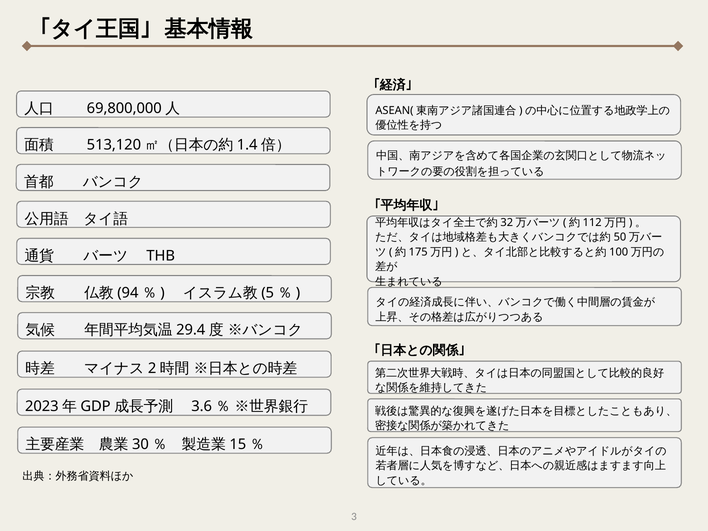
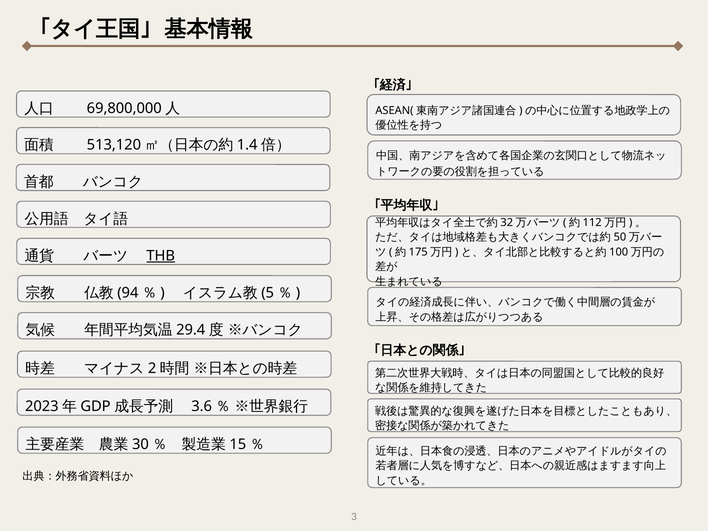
THB underline: none -> present
